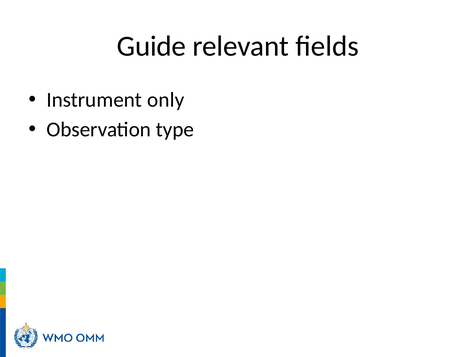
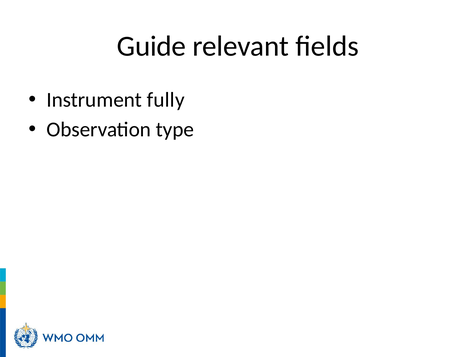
only: only -> fully
